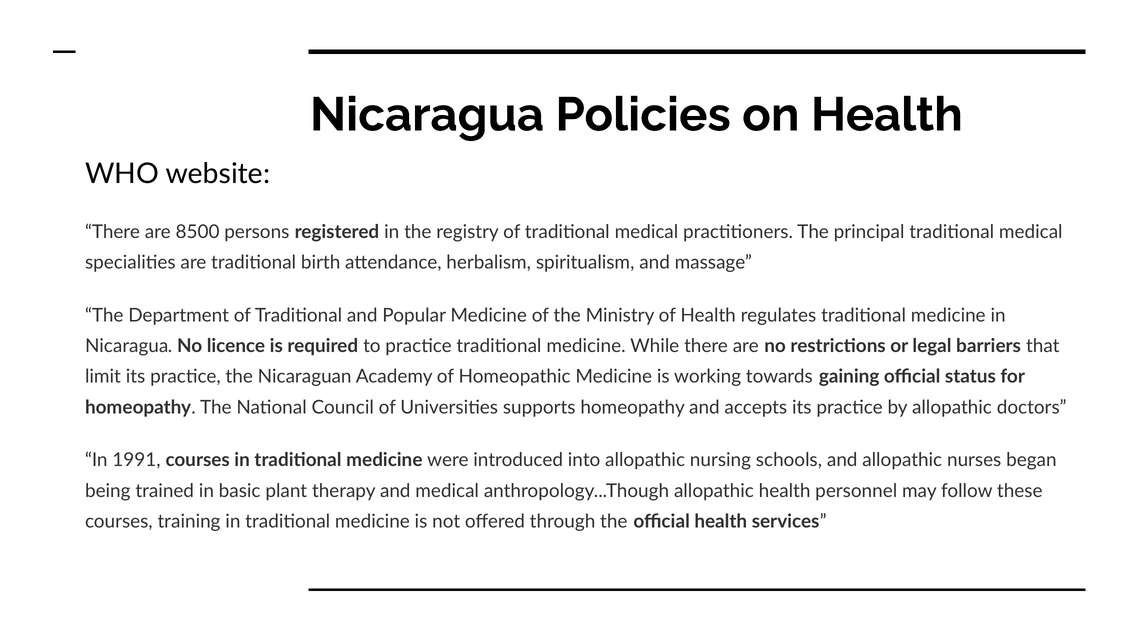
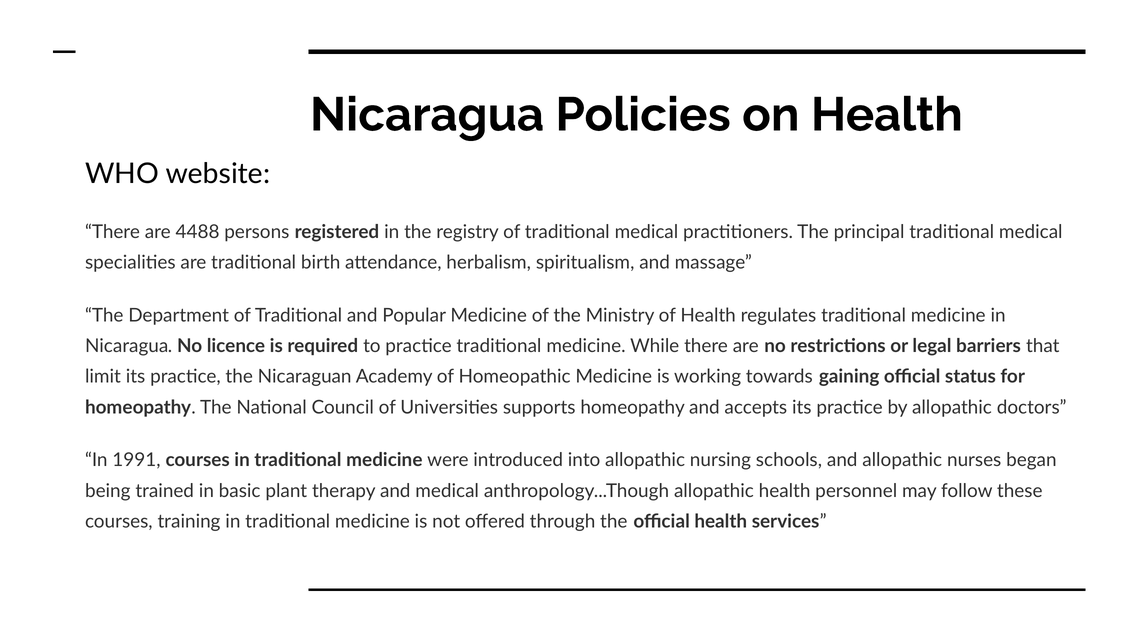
8500: 8500 -> 4488
